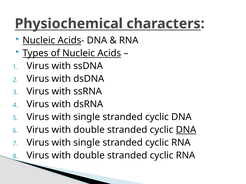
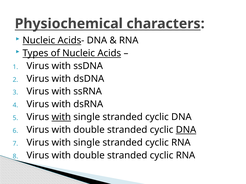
with at (61, 117) underline: none -> present
